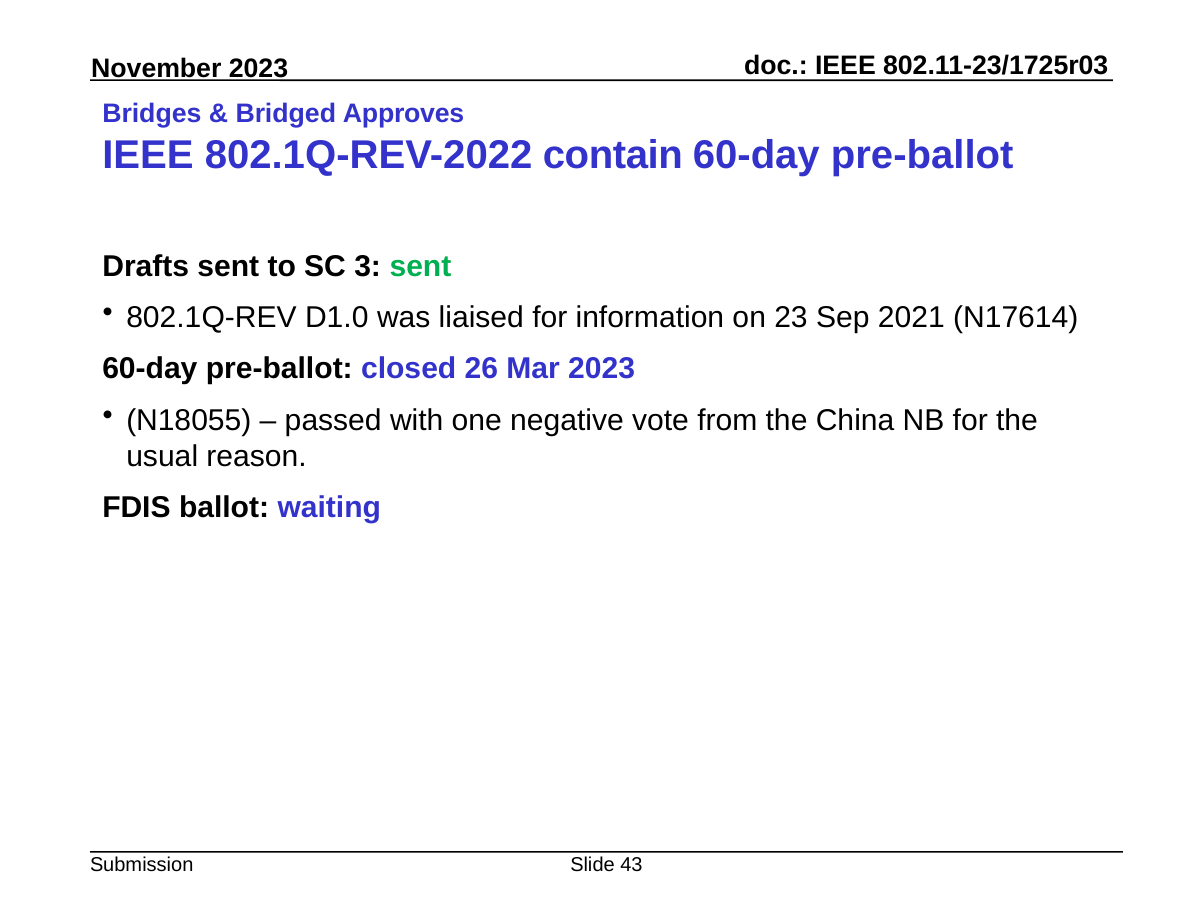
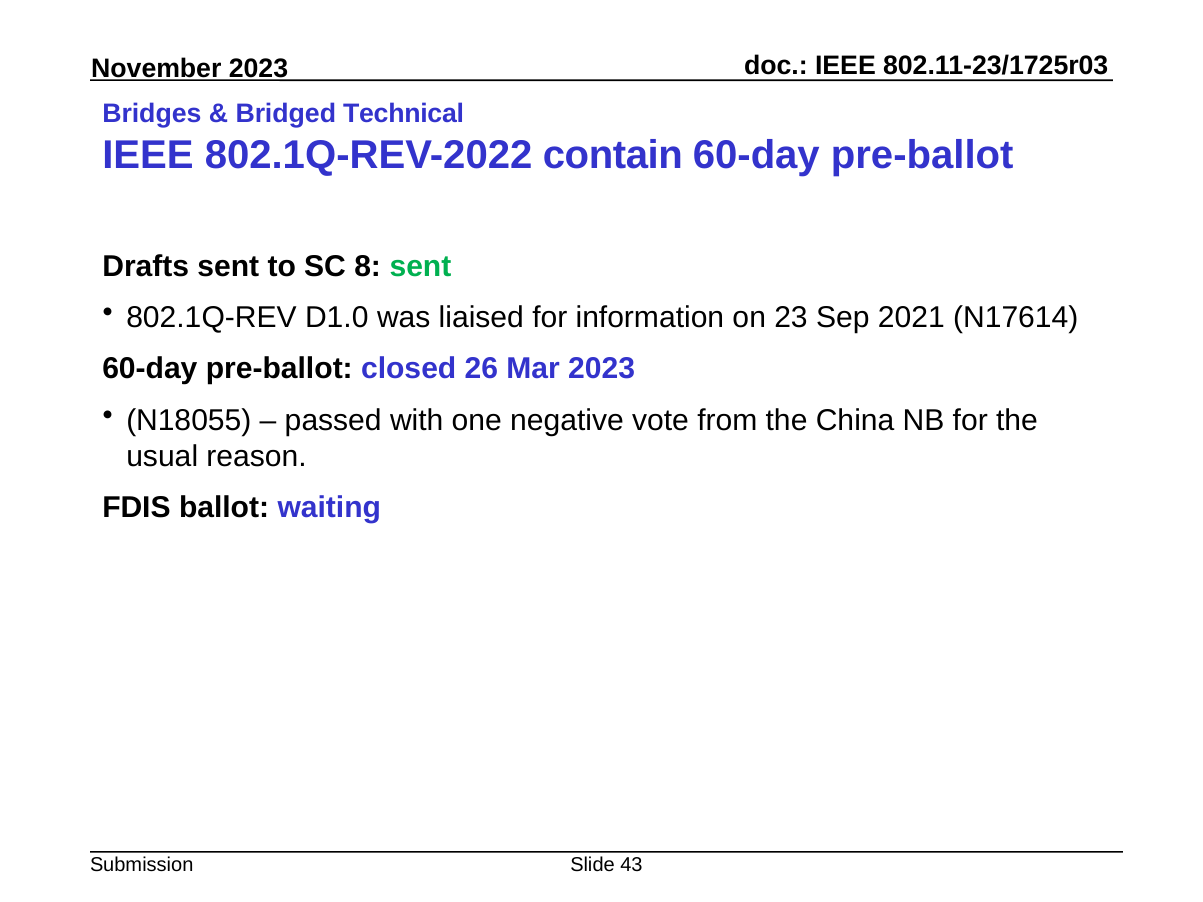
Approves: Approves -> Technical
3: 3 -> 8
